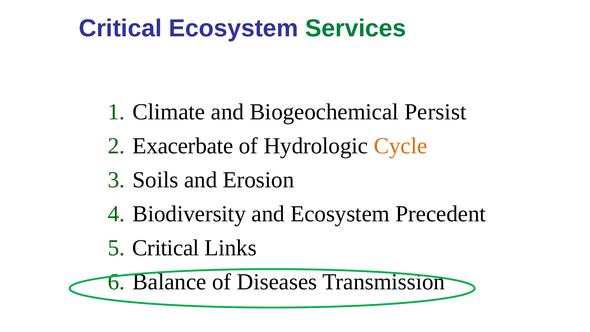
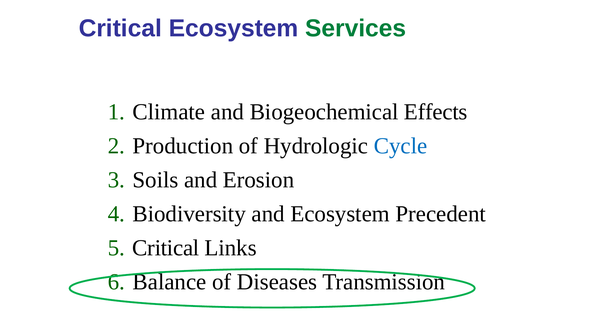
Persist: Persist -> Effects
Exacerbate: Exacerbate -> Production
Cycle colour: orange -> blue
